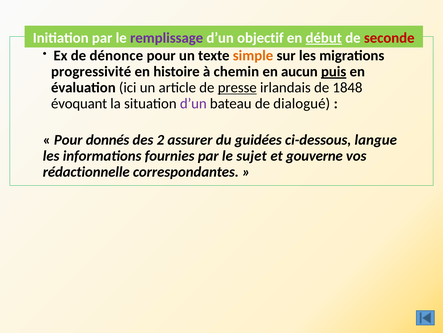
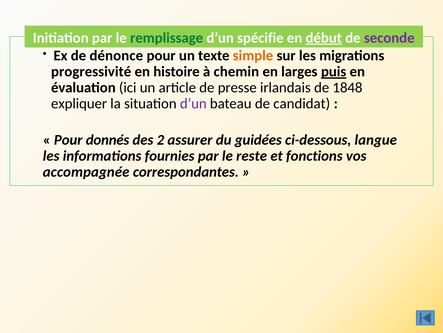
remplissage colour: purple -> green
objectif: objectif -> spécifie
seconde colour: red -> purple
aucun: aucun -> larges
presse underline: present -> none
évoquant: évoquant -> expliquer
dialogué: dialogué -> candidat
sujet: sujet -> reste
gouverne: gouverne -> fonctions
rédactionnelle: rédactionnelle -> accompagnée
